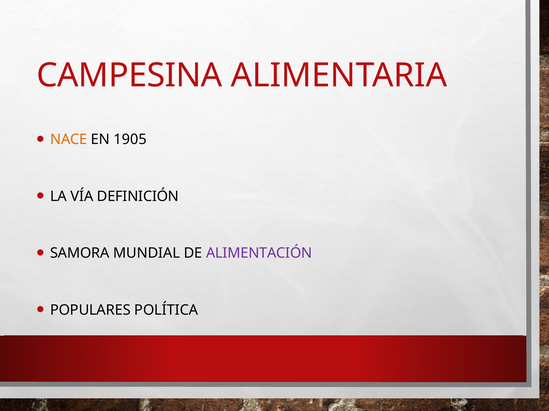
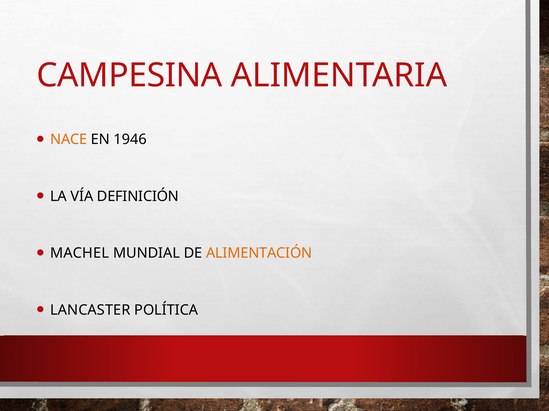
1905: 1905 -> 1946
SAMORA: SAMORA -> MACHEL
ALIMENTACIÓN colour: purple -> orange
POPULARES: POPULARES -> LANCASTER
